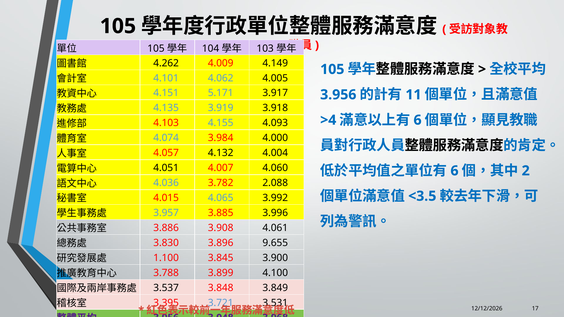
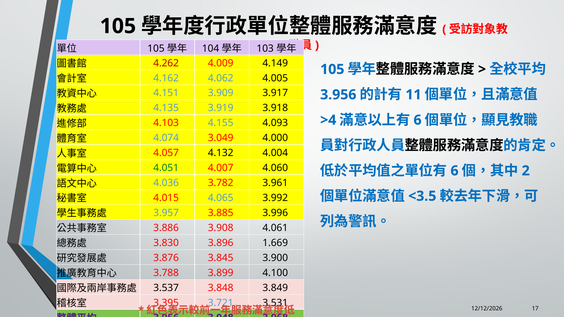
4.262 colour: black -> red
4.101: 4.101 -> 4.162
5.171: 5.171 -> 3.909
3.984: 3.984 -> 3.049
4.051 colour: black -> green
2.088: 2.088 -> 3.961
9.655: 9.655 -> 1.669
1.100: 1.100 -> 3.876
